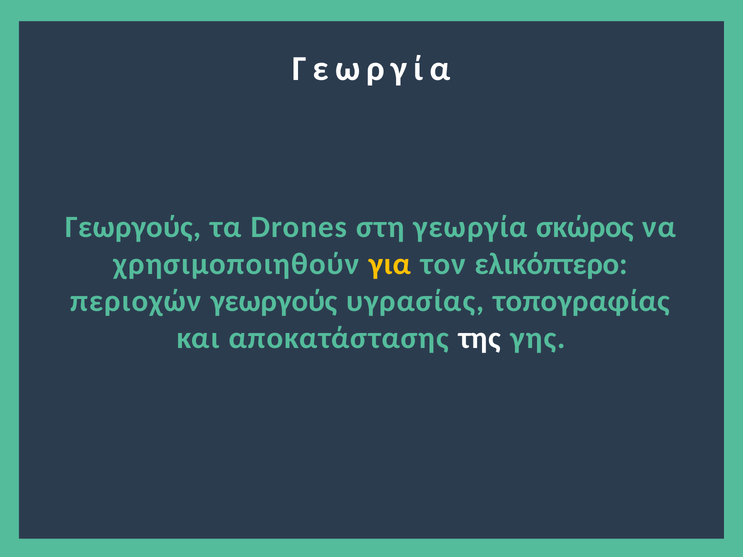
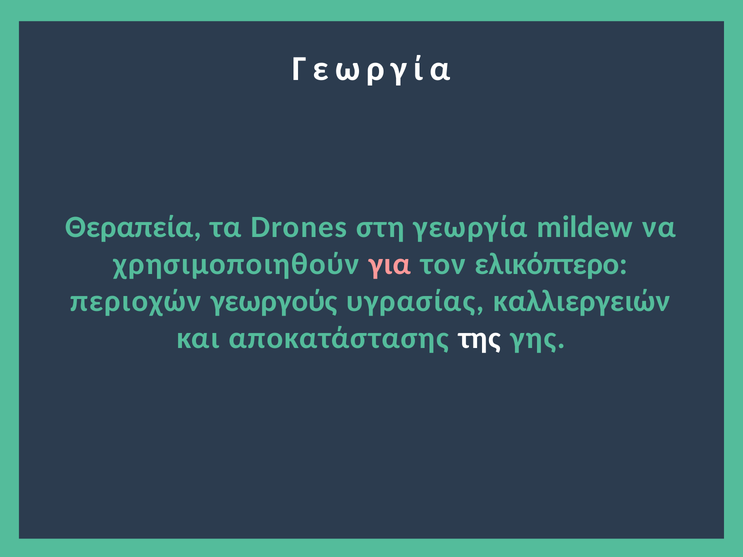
Γεωργούς at (133, 227): Γεωργούς -> Θεραπεία
σκώρος: σκώρος -> mildew
για colour: yellow -> pink
τοπογραφίας: τοπογραφίας -> καλλιεργειών
